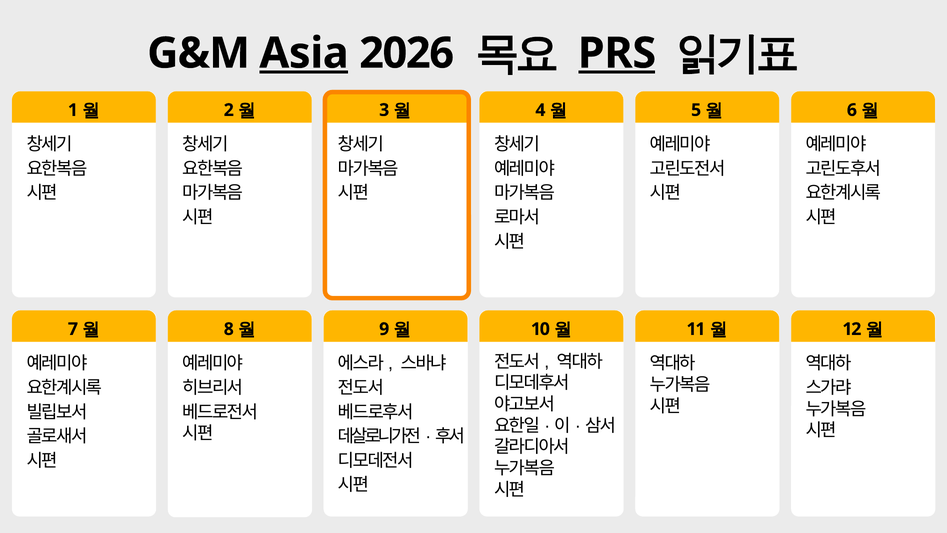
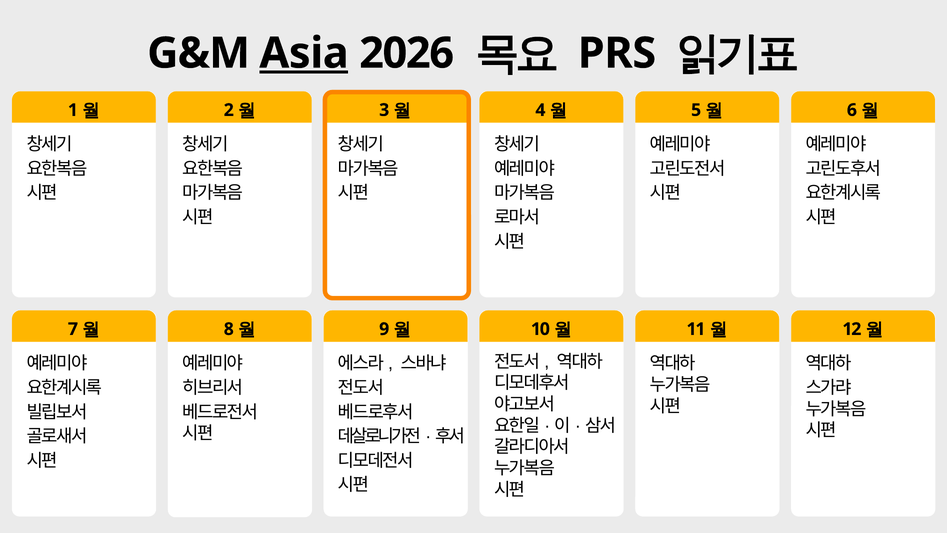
PRS underline: present -> none
